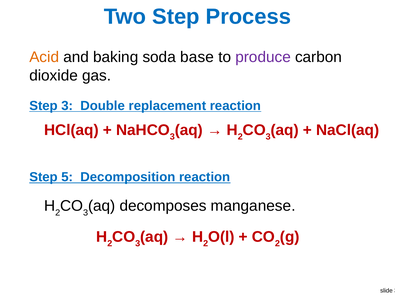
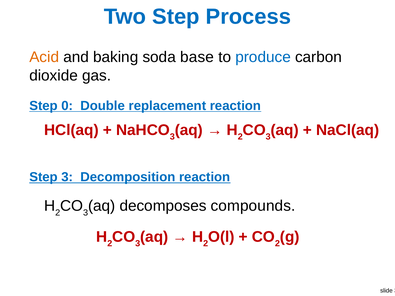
produce colour: purple -> blue
Step 3: 3 -> 0
Step 5: 5 -> 3
manganese: manganese -> compounds
